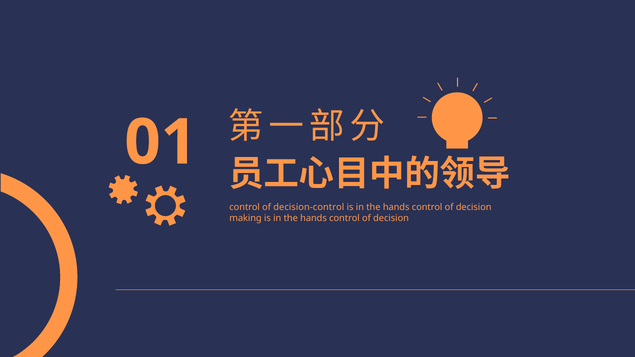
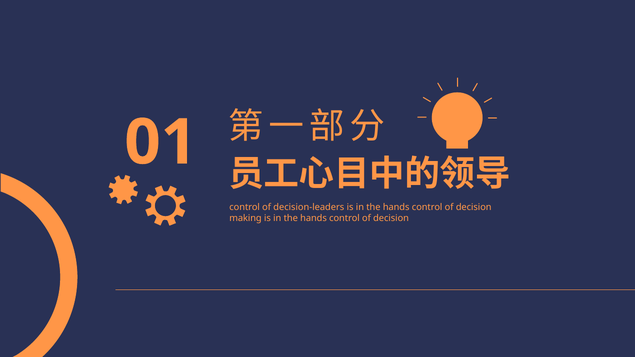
decision-control: decision-control -> decision-leaders
